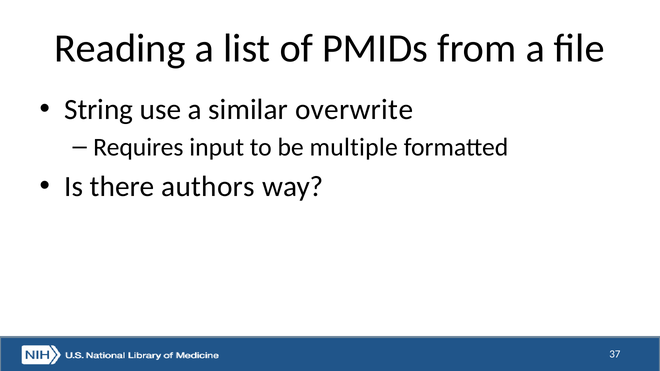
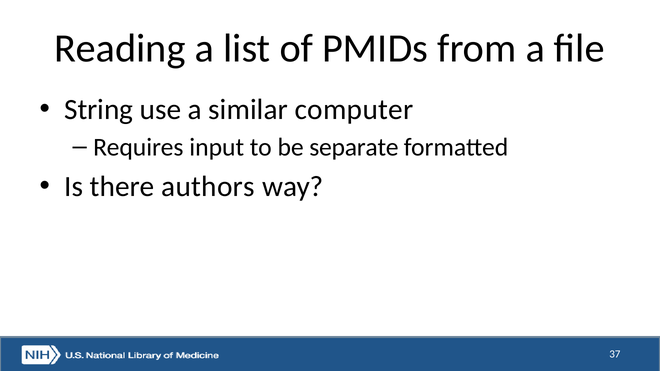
overwrite: overwrite -> computer
multiple: multiple -> separate
